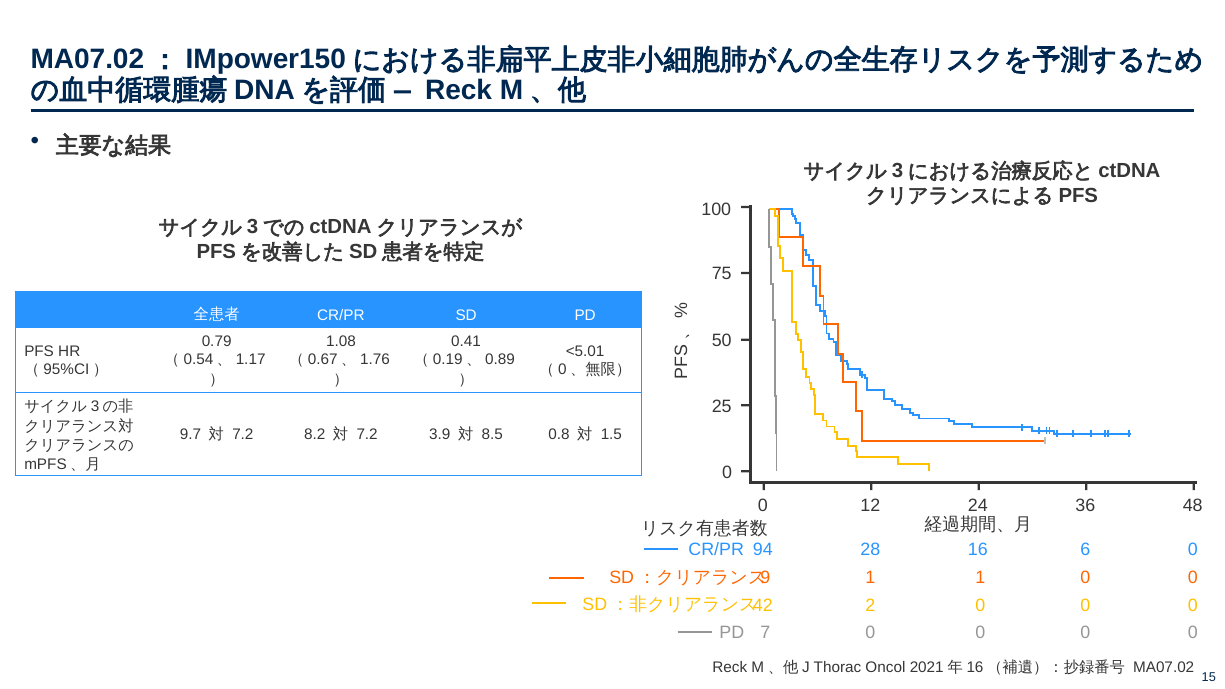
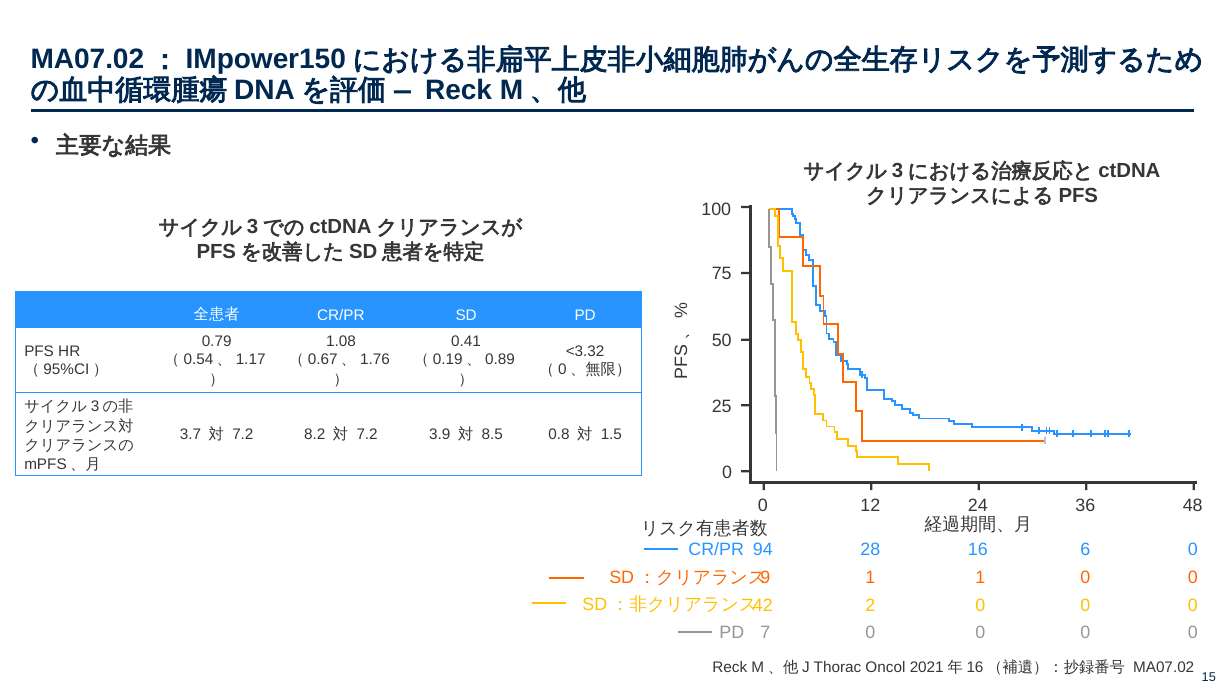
<5.01: <5.01 -> <3.32
9.7: 9.7 -> 3.7
